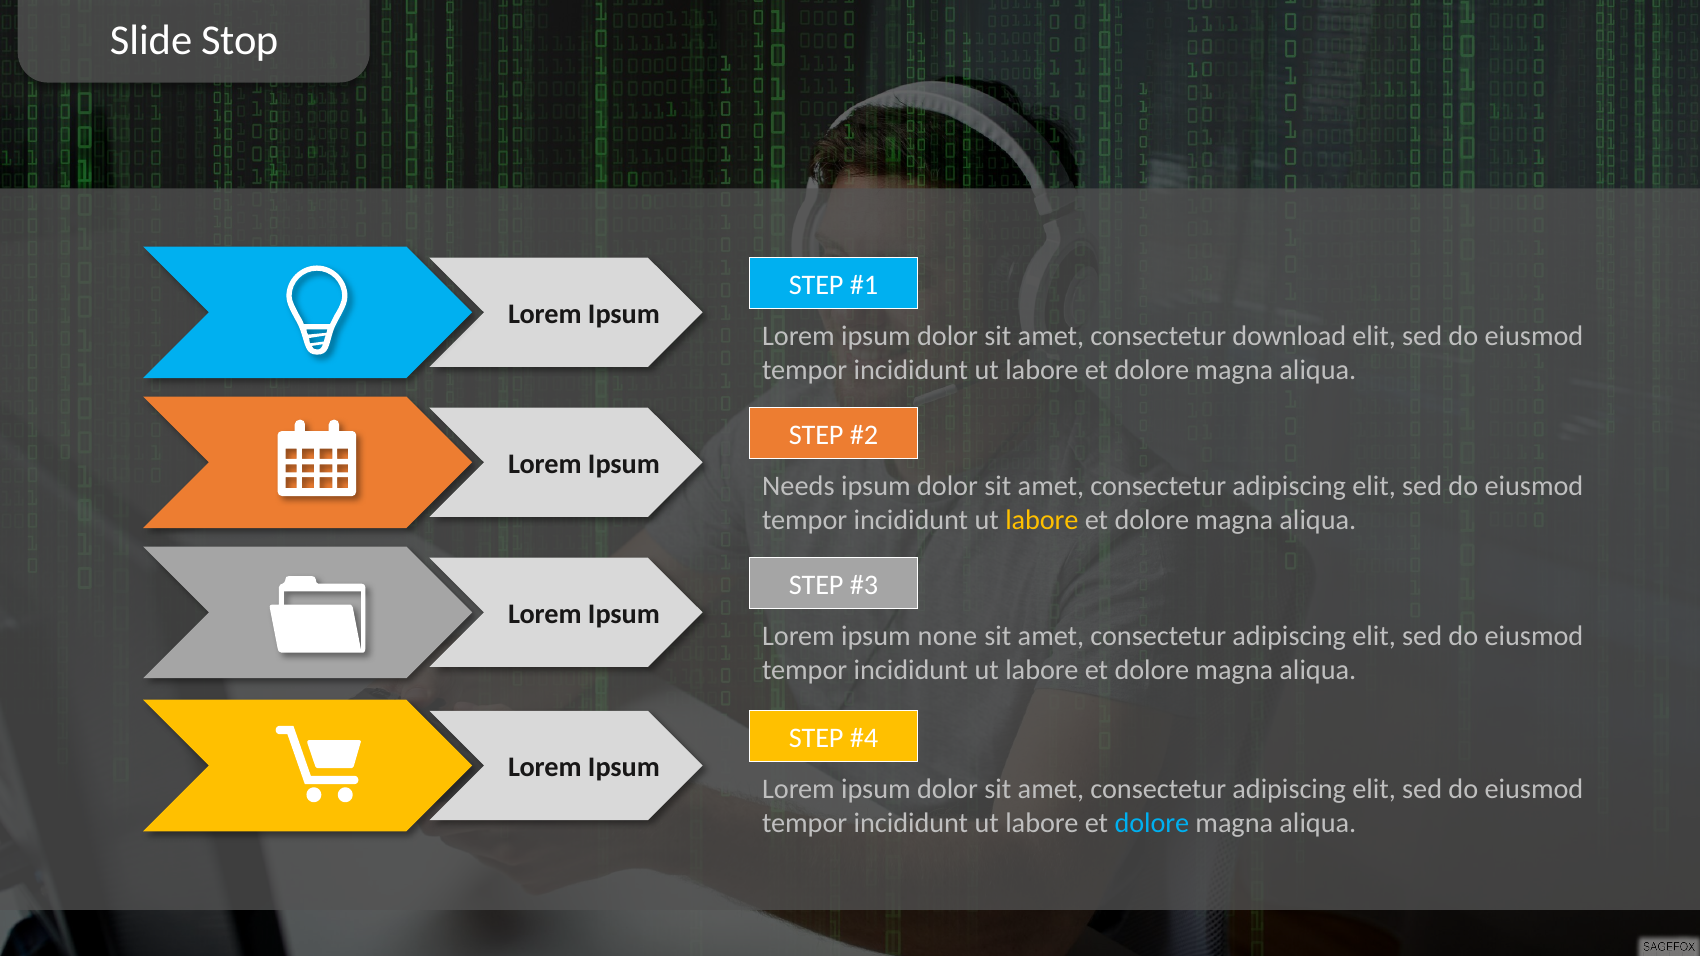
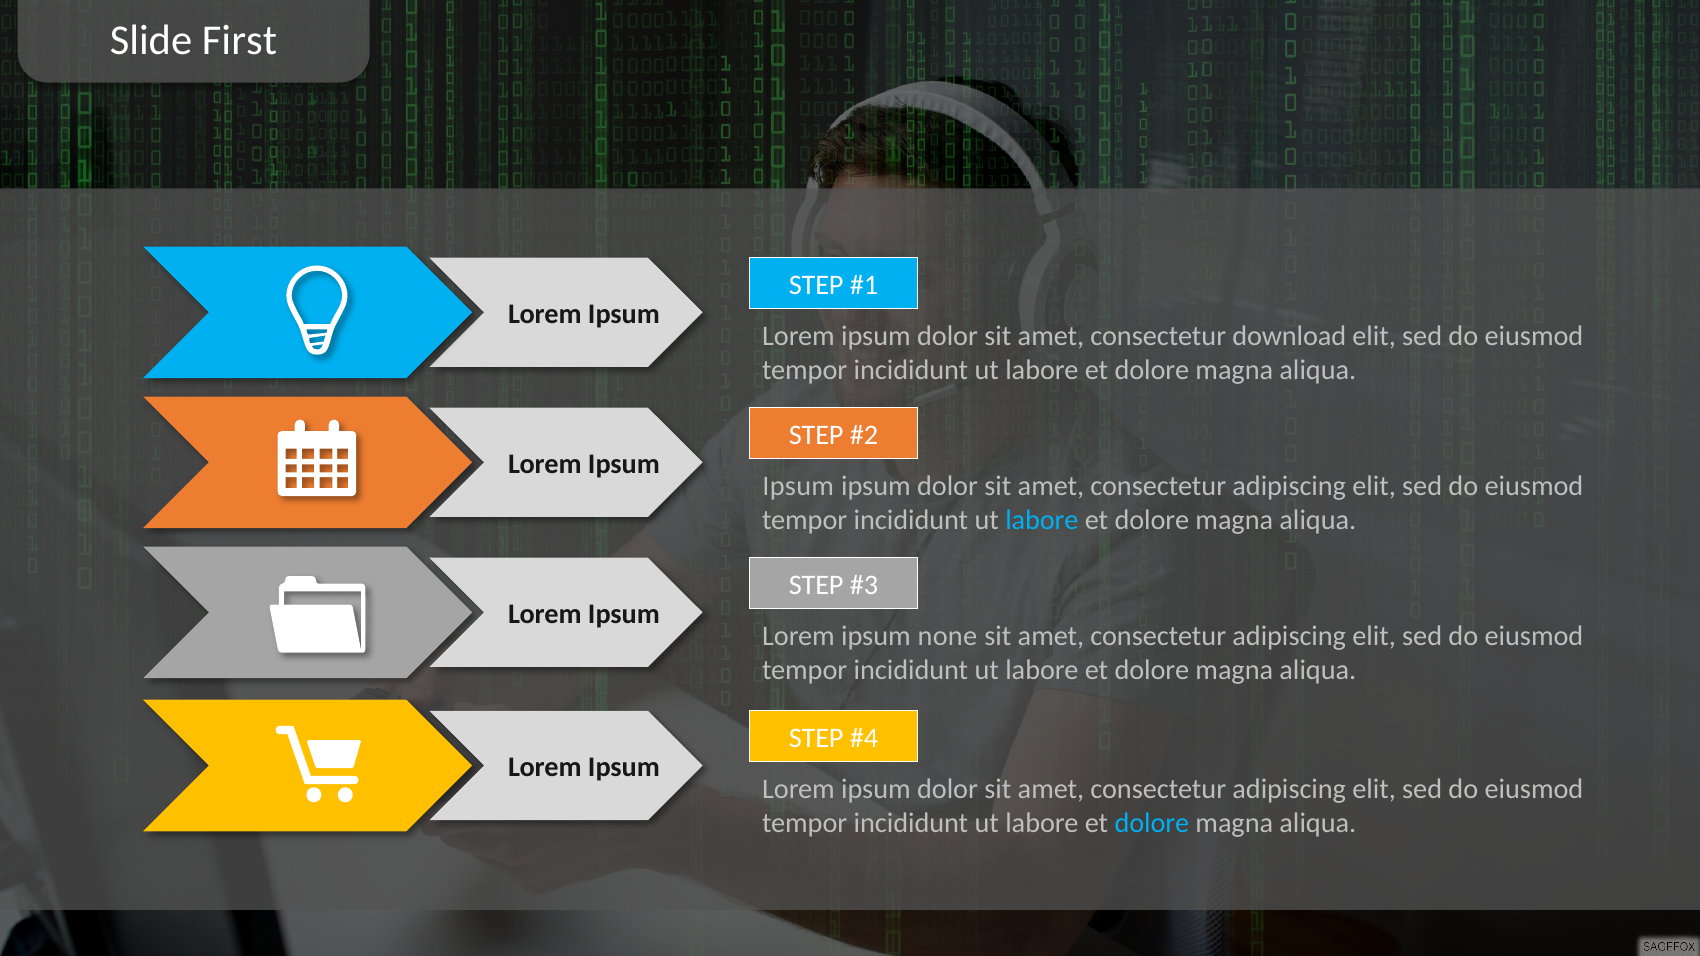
Stop: Stop -> First
Needs at (798, 486): Needs -> Ipsum
labore at (1042, 520) colour: yellow -> light blue
